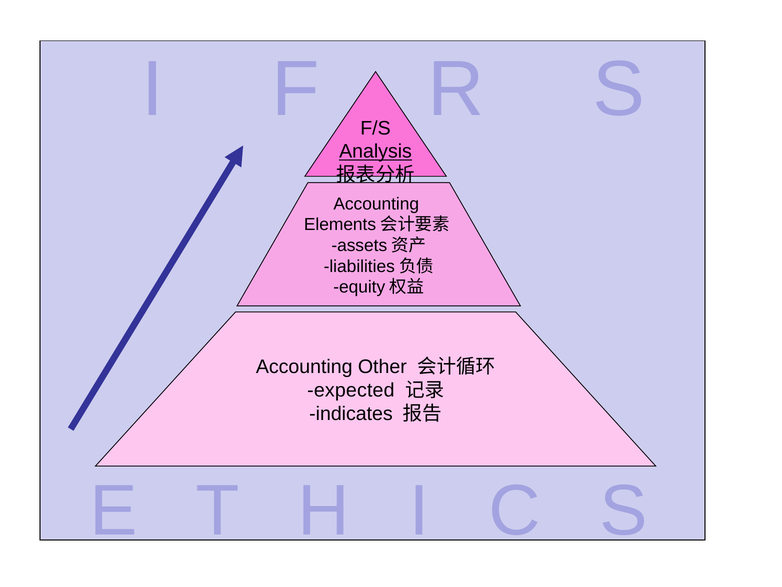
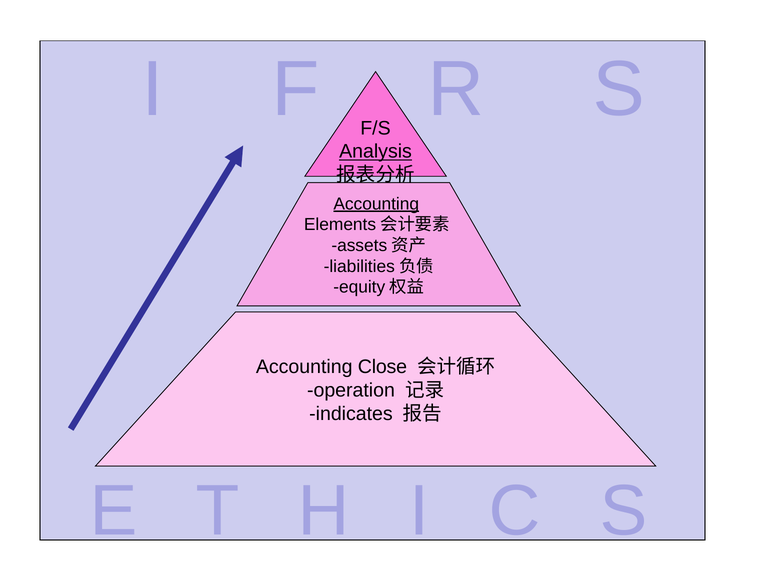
Accounting at (376, 204) underline: none -> present
Other: Other -> Close
expected: expected -> operation
